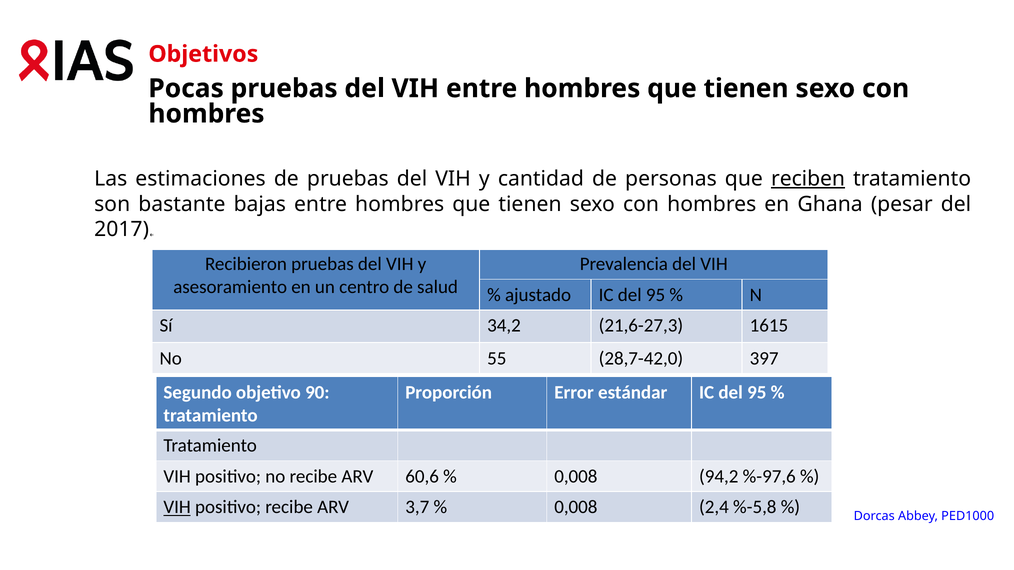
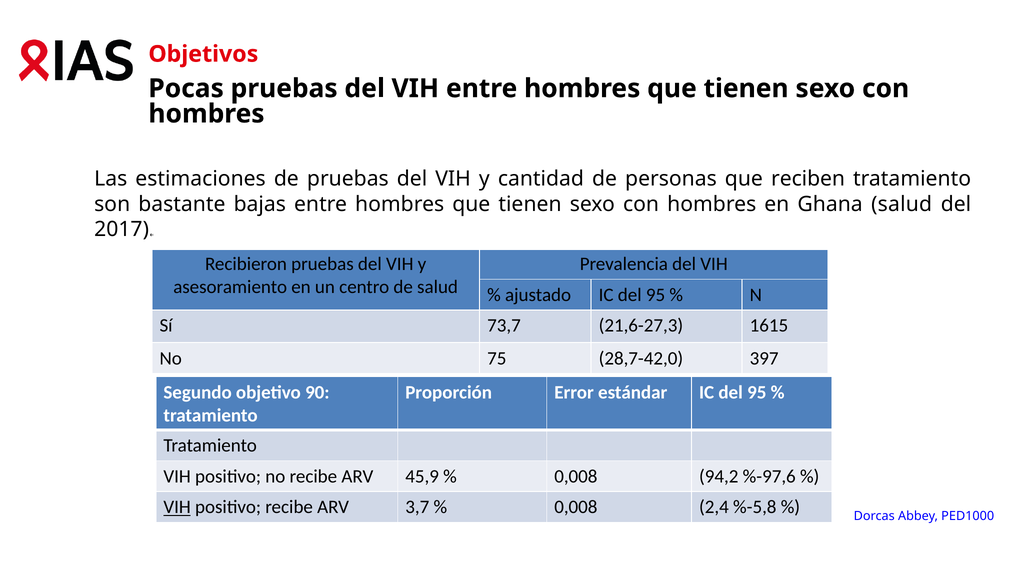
reciben underline: present -> none
Ghana pesar: pesar -> salud
34,2: 34,2 -> 73,7
55: 55 -> 75
60,6: 60,6 -> 45,9
